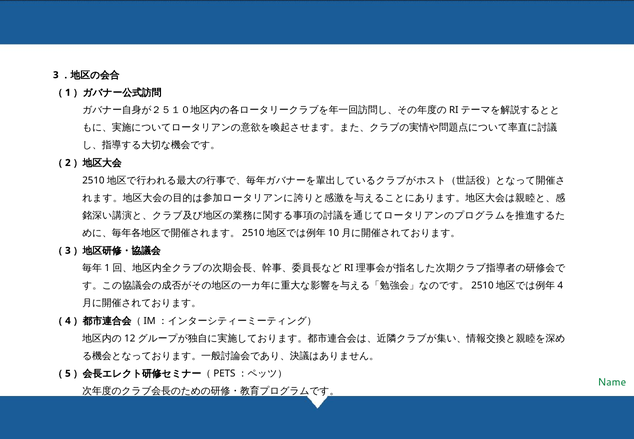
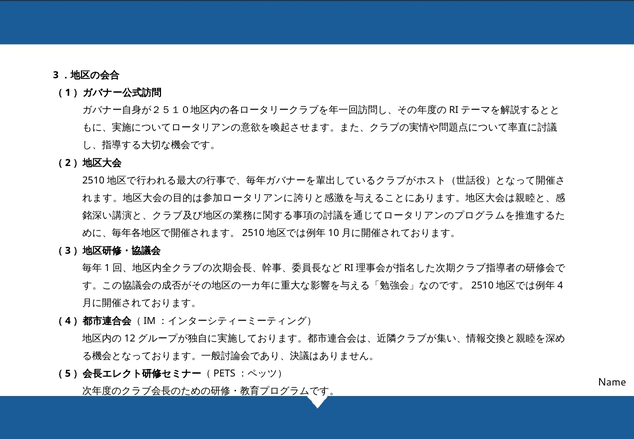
Name colour: green -> black
